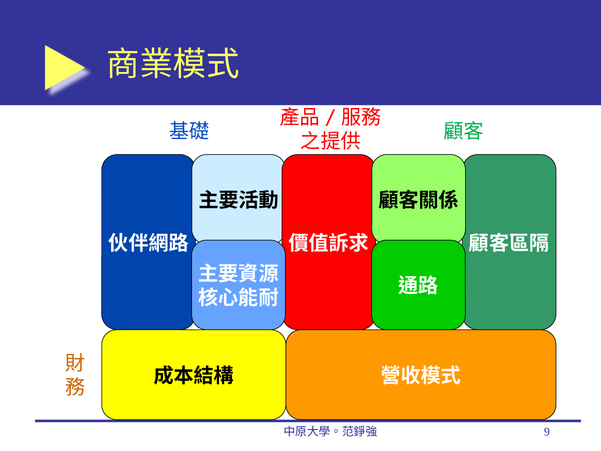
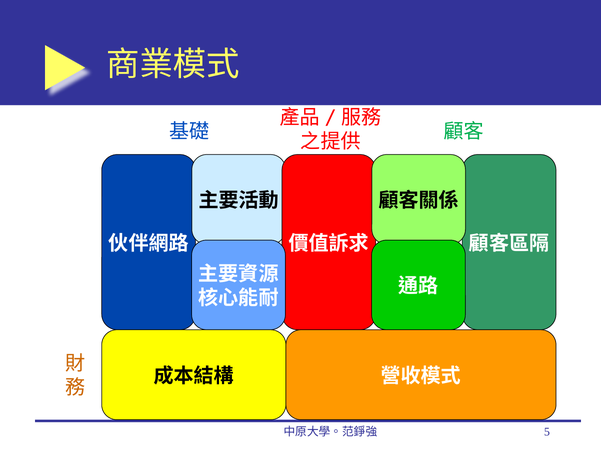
9: 9 -> 5
